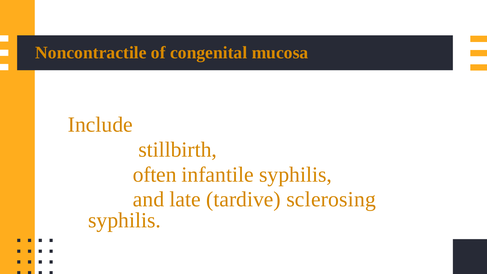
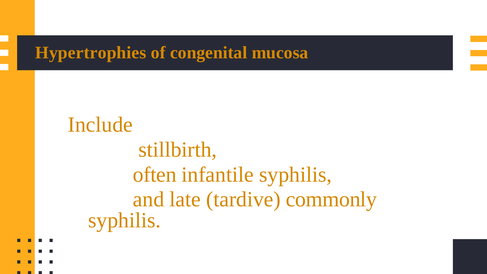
Noncontractile: Noncontractile -> Hypertrophies
sclerosing: sclerosing -> commonly
